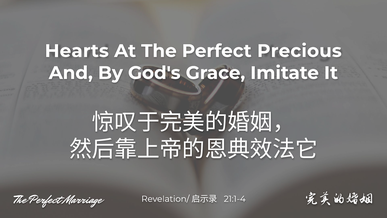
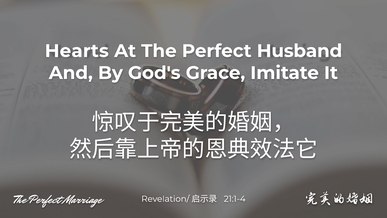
Precious: Precious -> Husband
